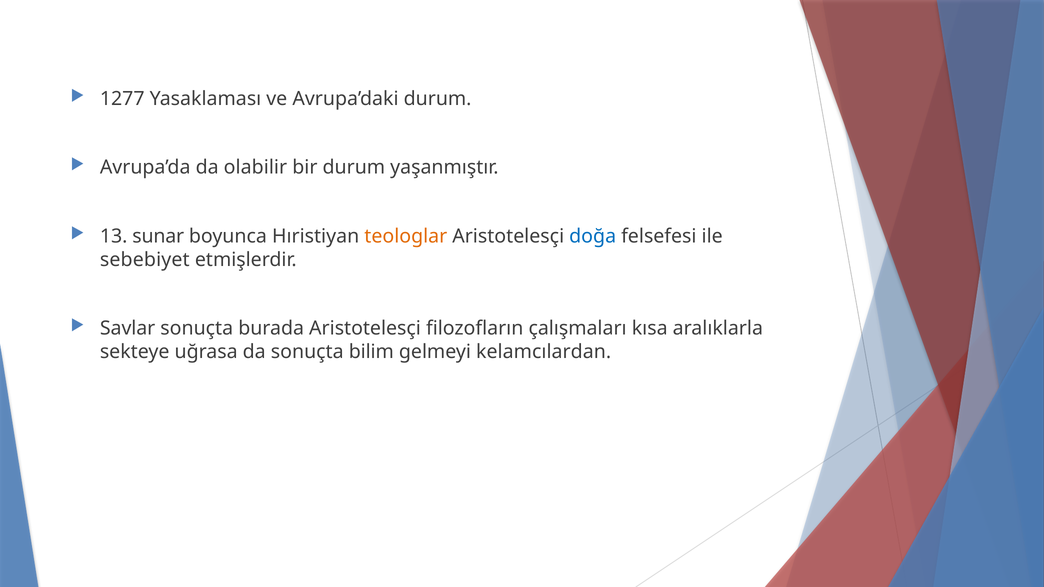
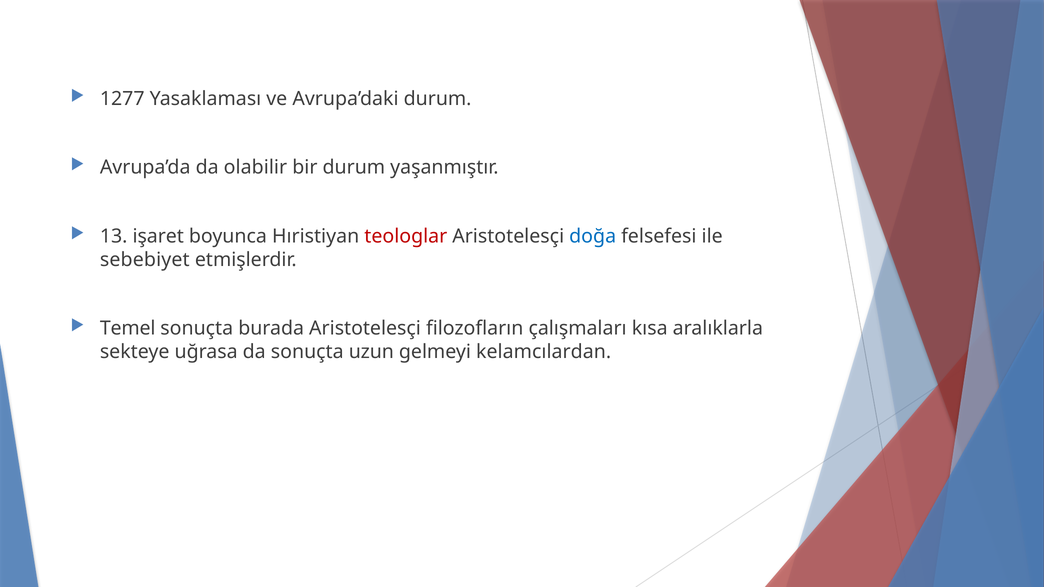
sunar: sunar -> işaret
teologlar colour: orange -> red
Savlar: Savlar -> Temel
bilim: bilim -> uzun
